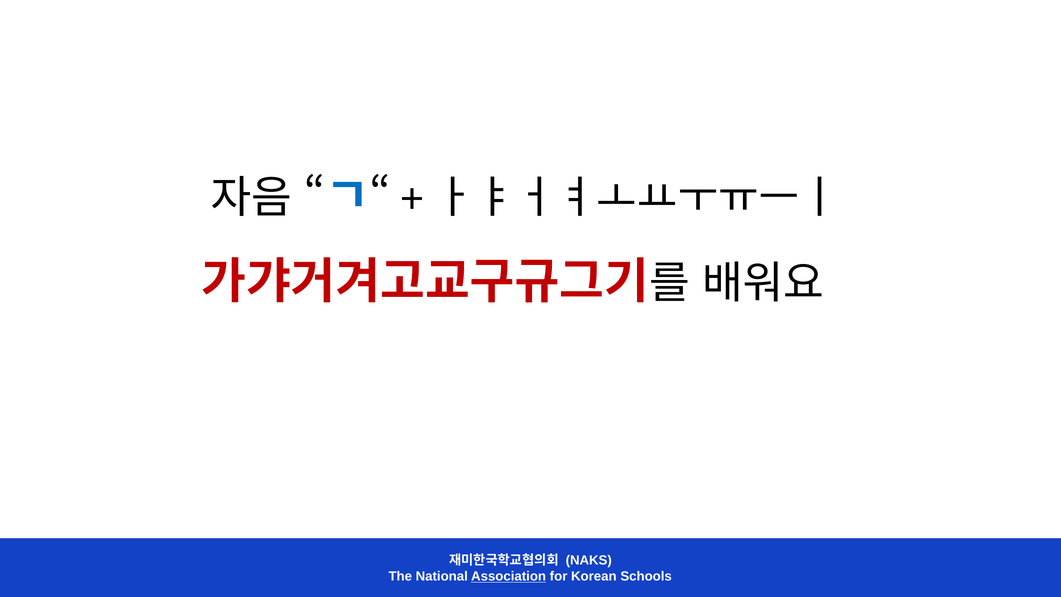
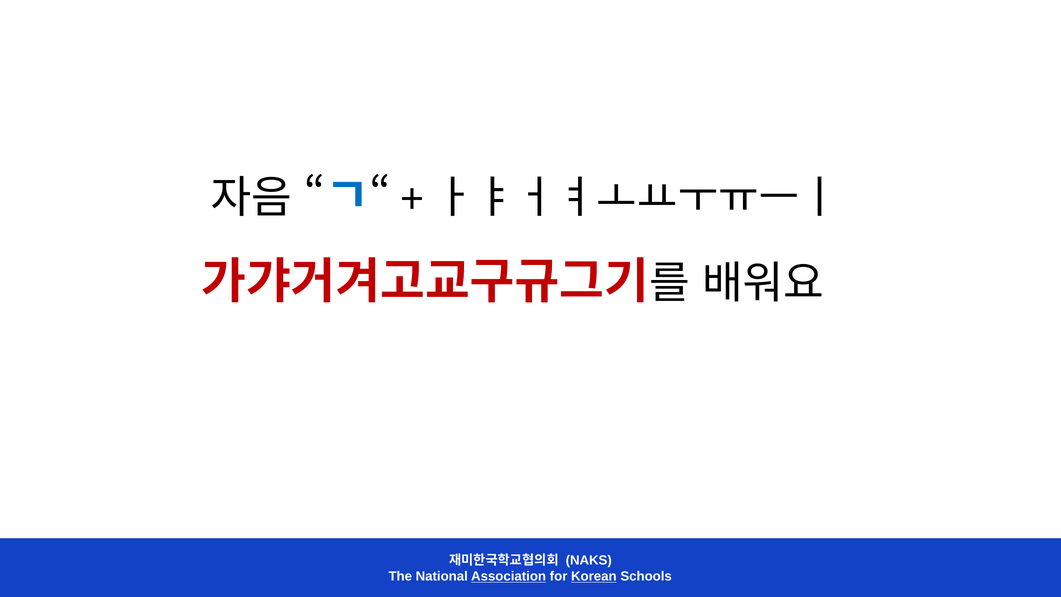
Korean underline: none -> present
